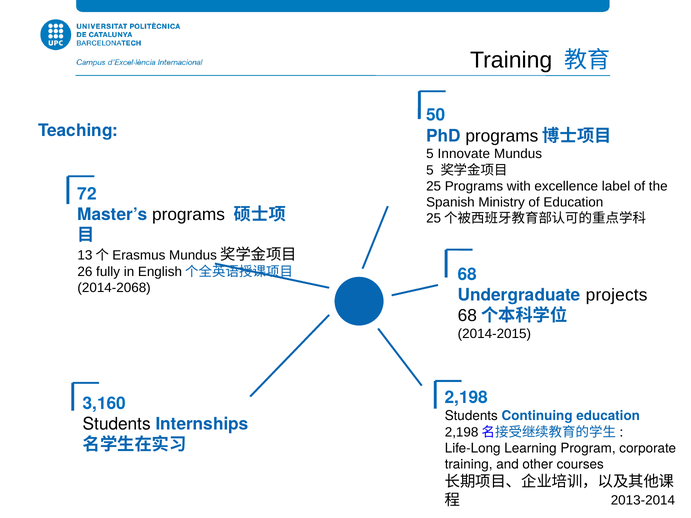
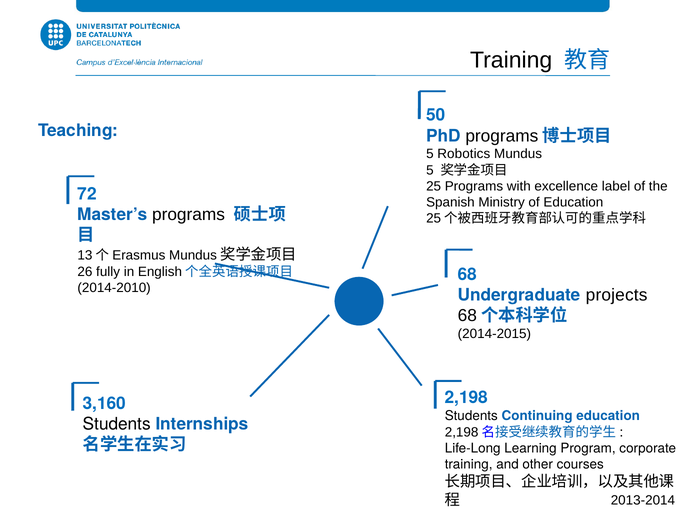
Innovate: Innovate -> Robotics
2014-2068: 2014-2068 -> 2014-2010
